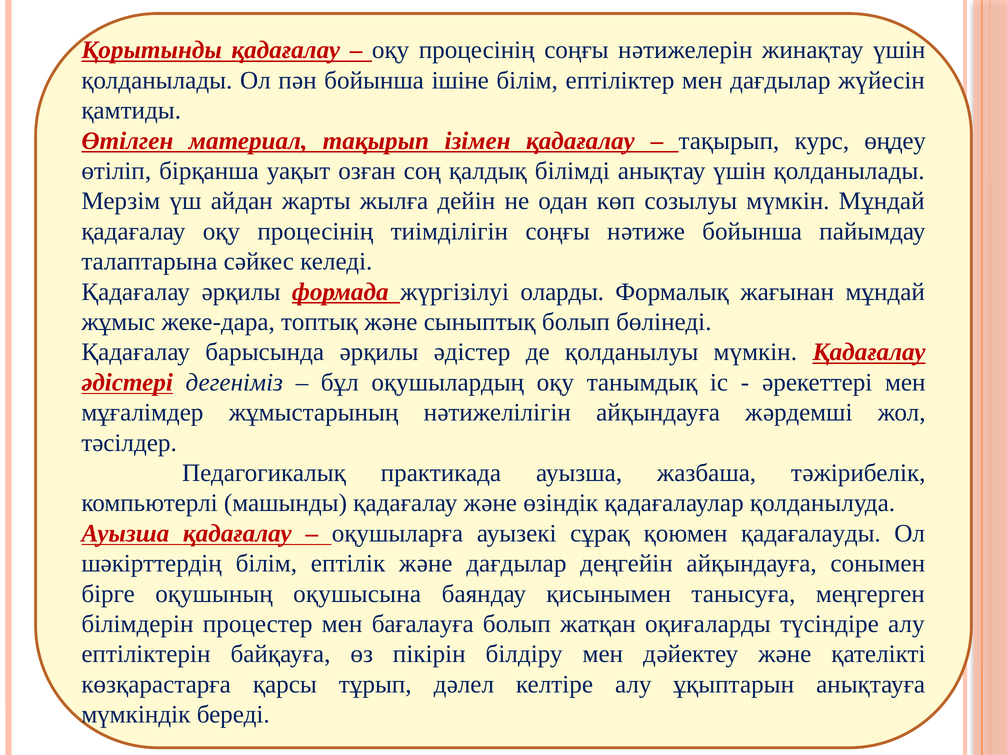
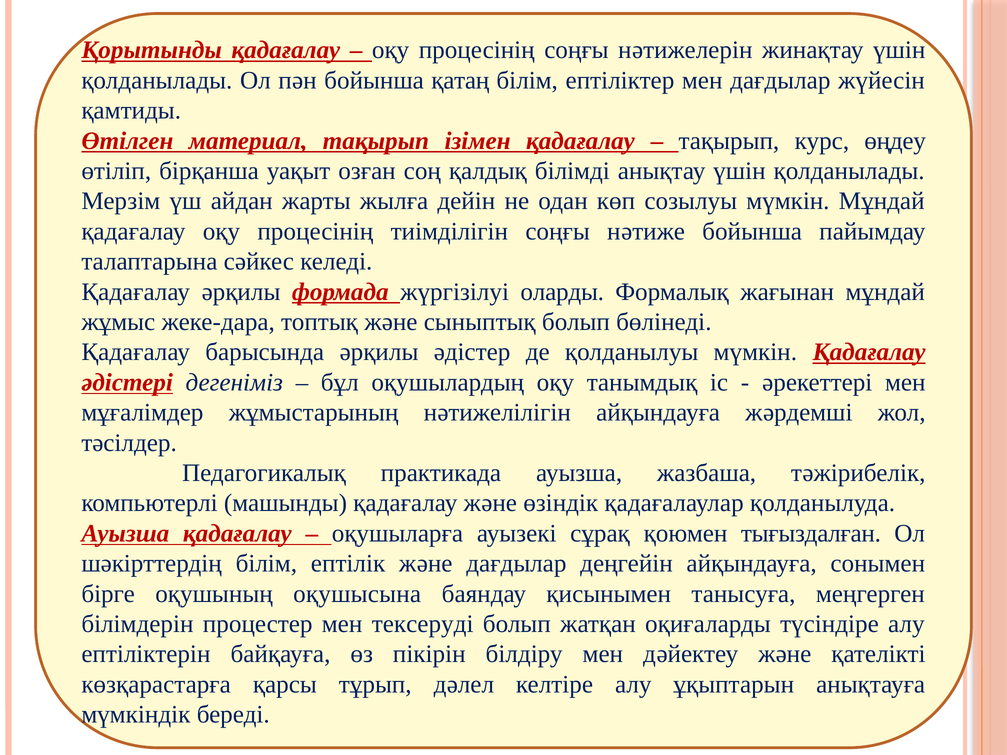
ішіне: ішіне -> қатаң
қадағалауды: қадағалауды -> тығыздалған
бағалауға: бағалауға -> тексеруді
